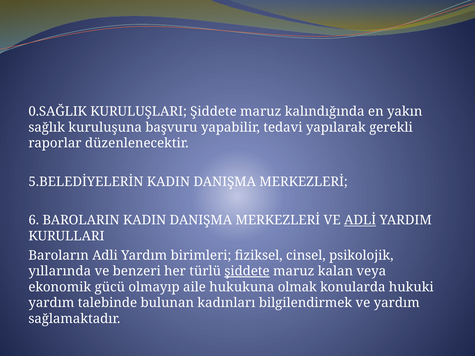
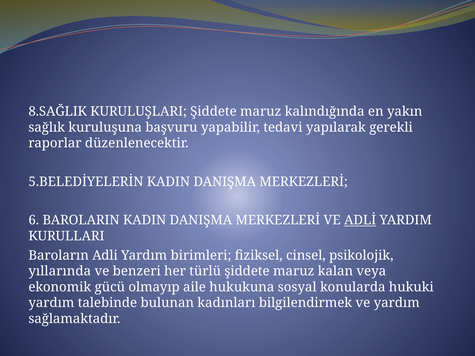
0.SAĞLIK: 0.SAĞLIK -> 8.SAĞLIK
şiddete at (247, 271) underline: present -> none
olmak: olmak -> sosyal
